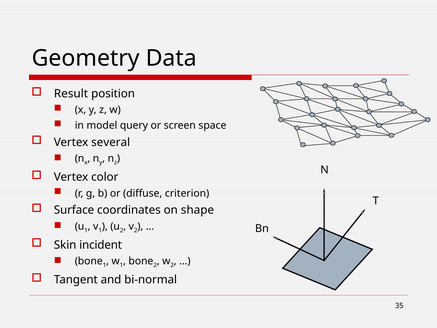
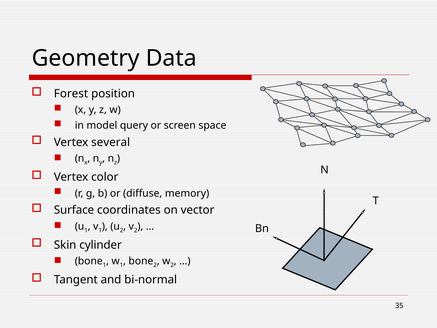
Result: Result -> Forest
criterion: criterion -> memory
shape: shape -> vector
incident: incident -> cylinder
